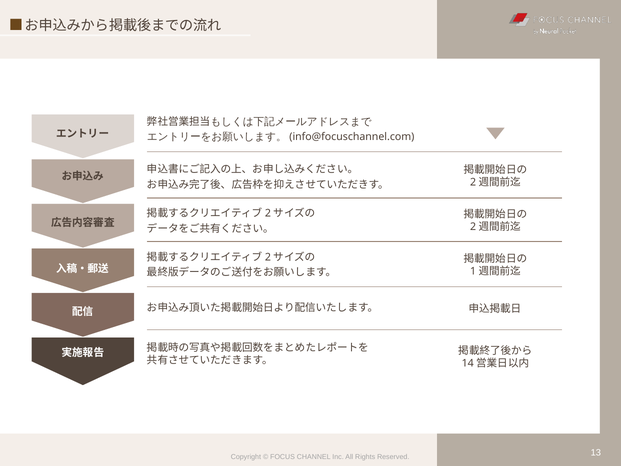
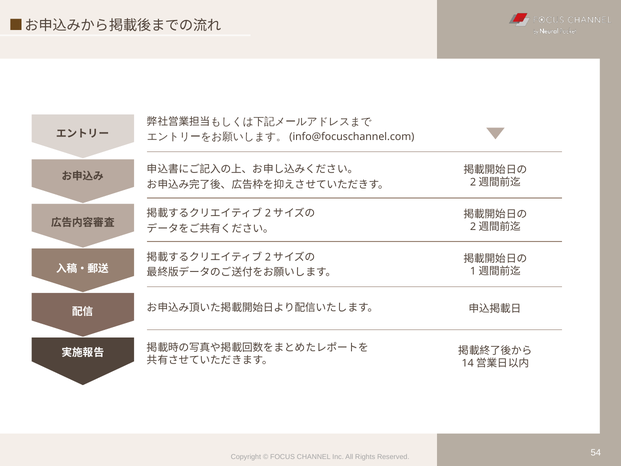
13: 13 -> 54
